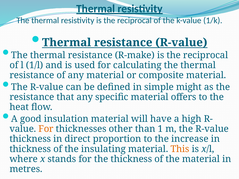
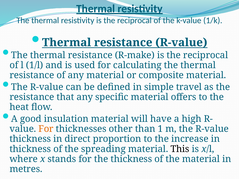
might: might -> travel
insulating: insulating -> spreading
This colour: orange -> black
